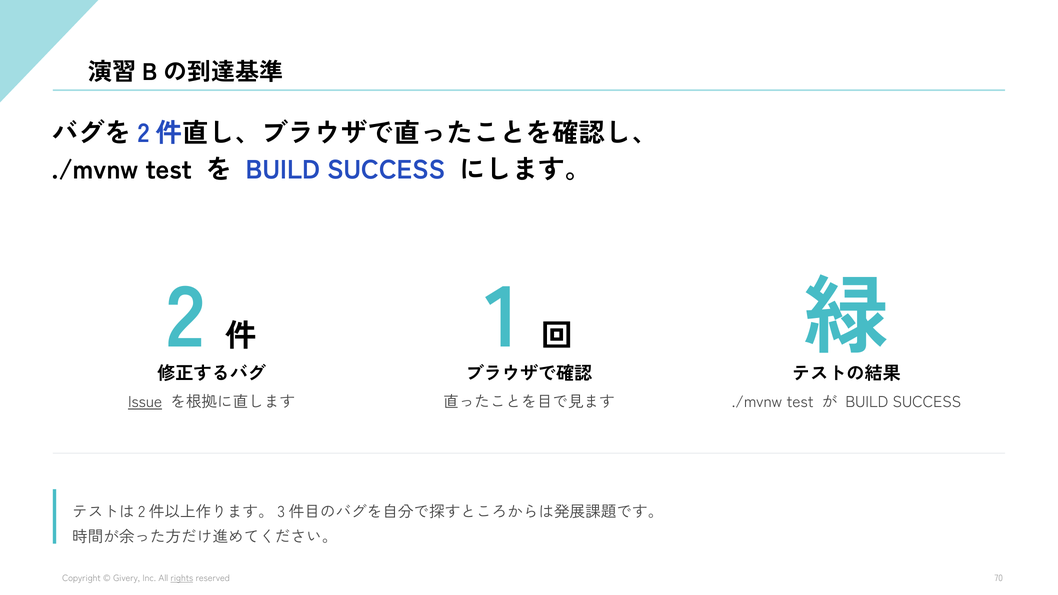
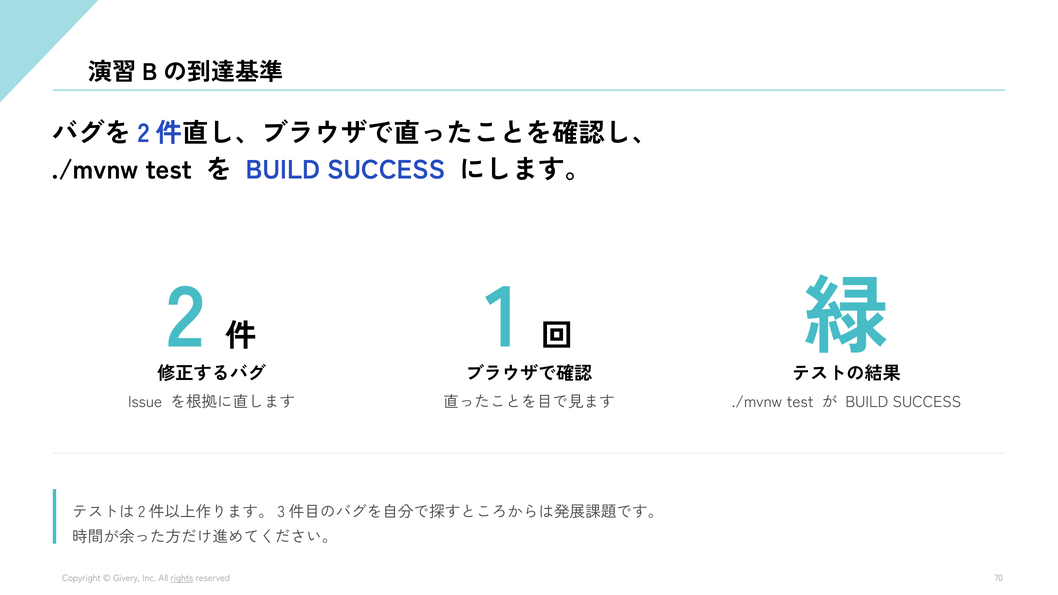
Issue underline: present -> none
